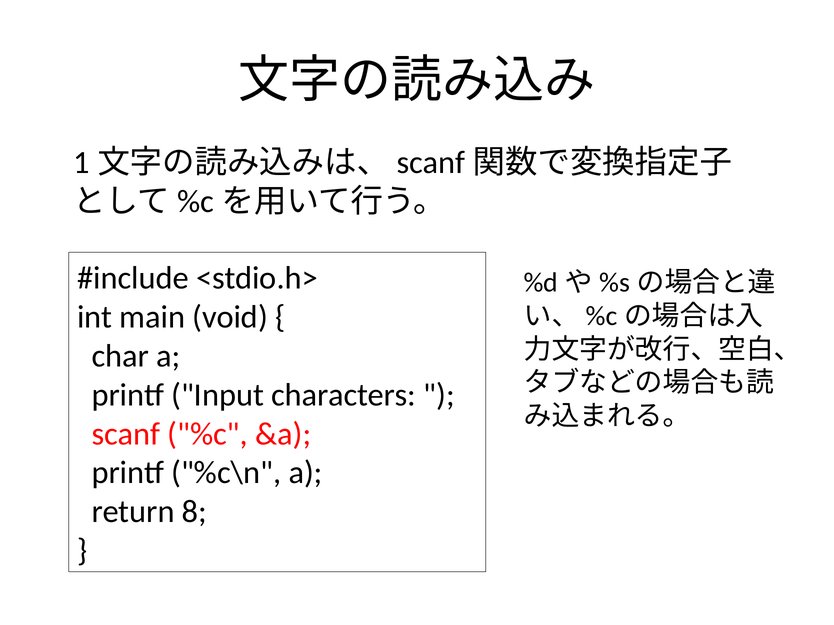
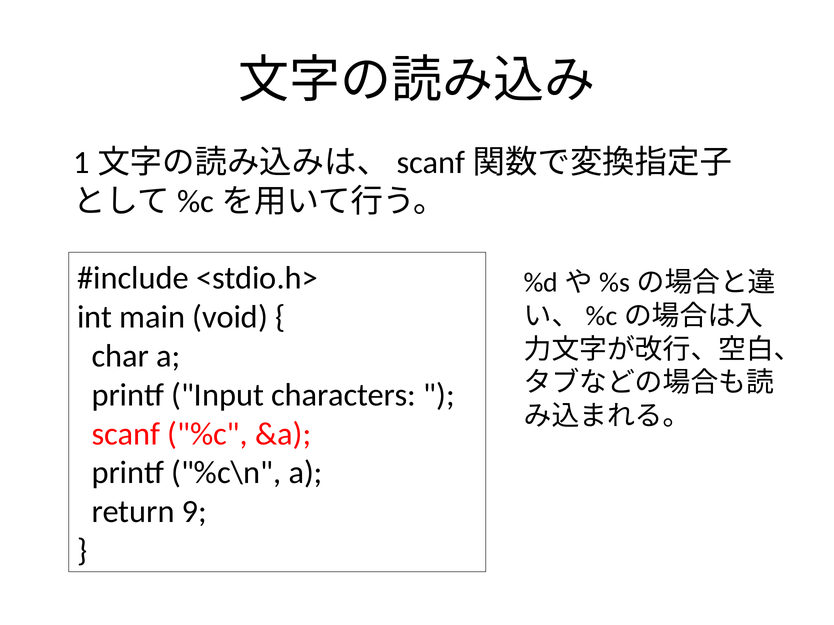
8: 8 -> 9
